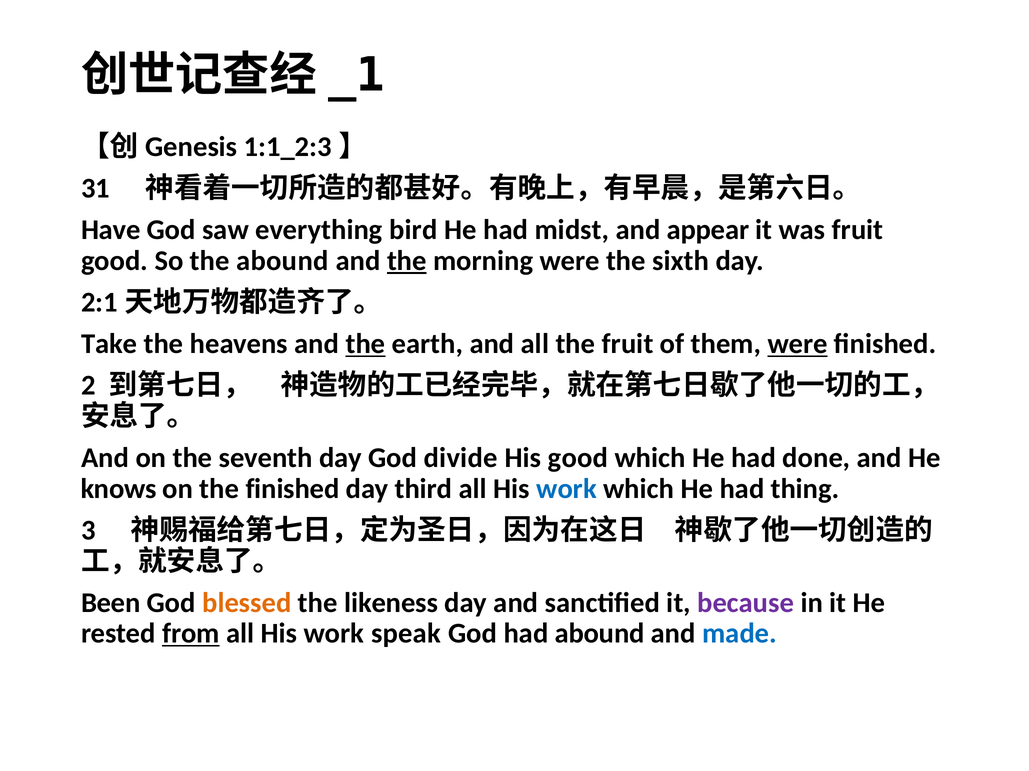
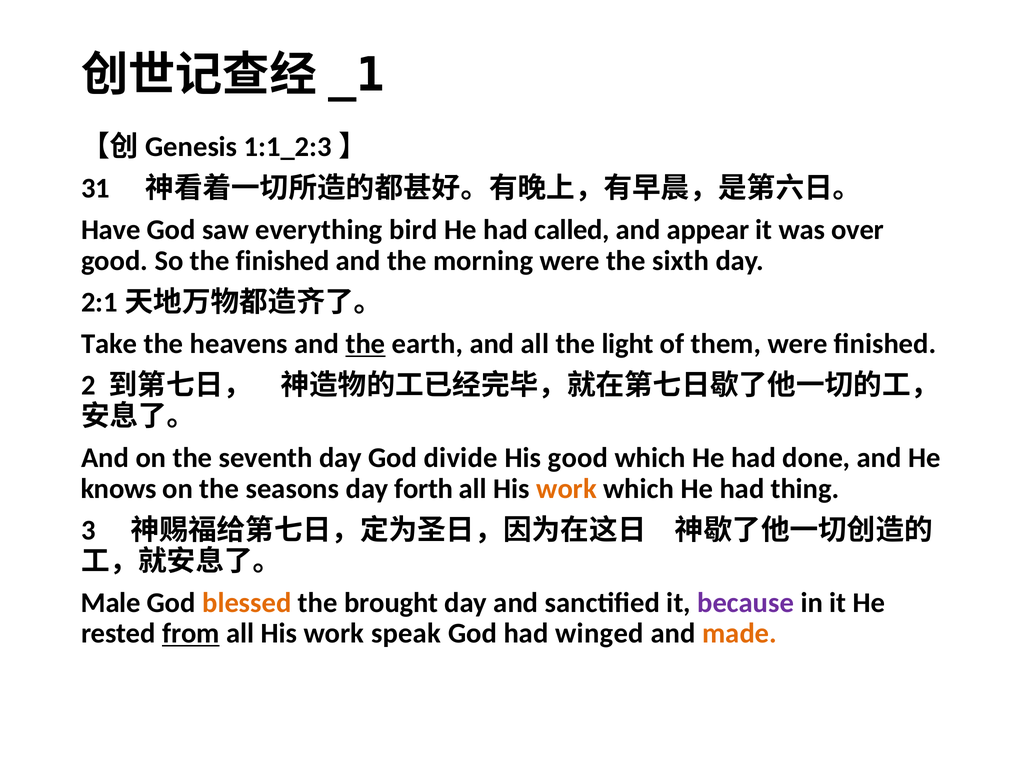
midst: midst -> called
was fruit: fruit -> over
the abound: abound -> finished
the at (407, 261) underline: present -> none
the fruit: fruit -> light
were at (798, 344) underline: present -> none
the finished: finished -> seasons
third: third -> forth
work at (567, 489) colour: blue -> orange
Been: Been -> Male
likeness: likeness -> brought
had abound: abound -> winged
made colour: blue -> orange
